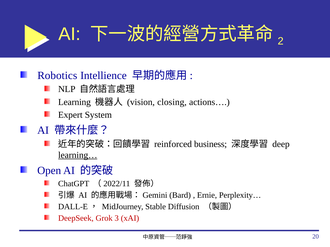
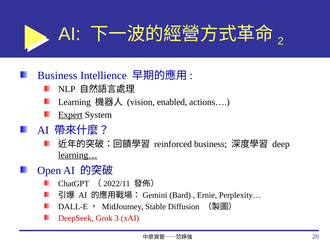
Robotics at (57, 76): Robotics -> Business
closing: closing -> enabled
Expert underline: none -> present
